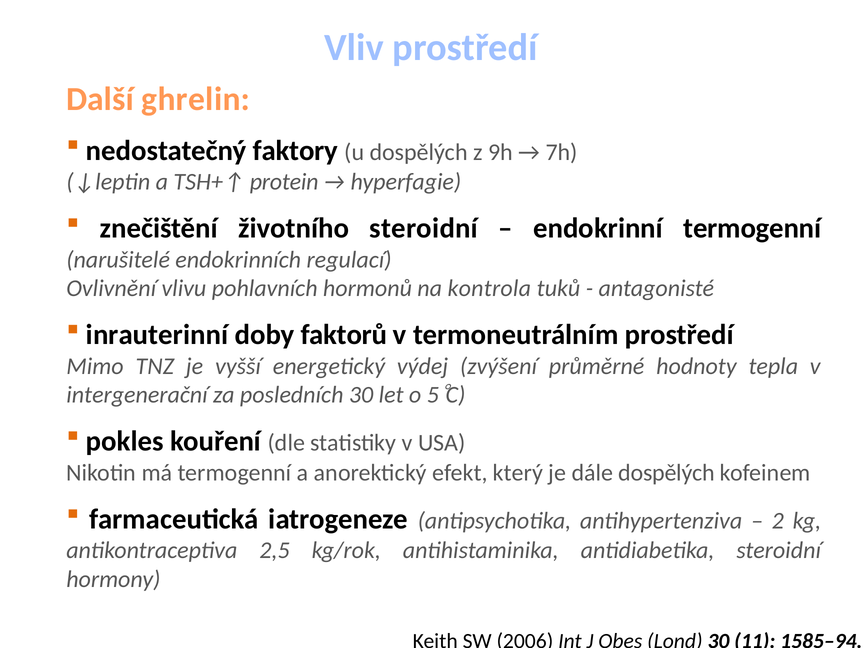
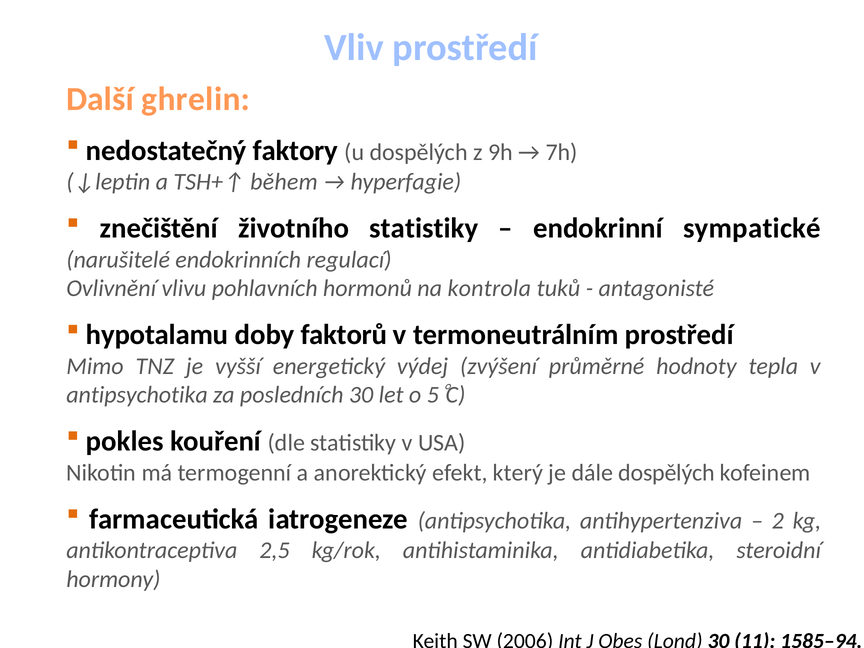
protein: protein -> během
životního steroidní: steroidní -> statistiky
endokrinní termogenní: termogenní -> sympatické
inrauterinní: inrauterinní -> hypotalamu
intergenerační at (137, 395): intergenerační -> antipsychotika
